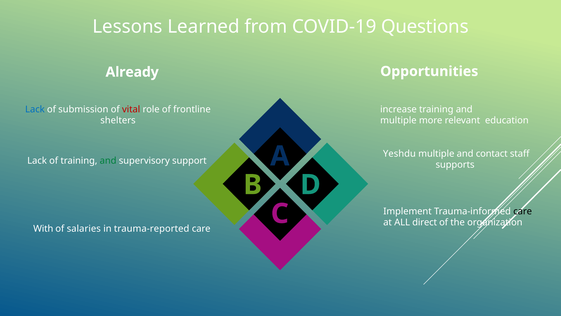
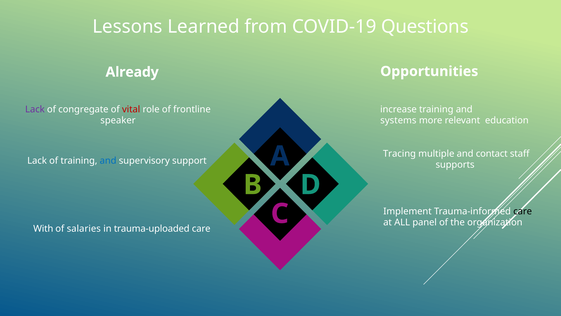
Lack at (35, 109) colour: blue -> purple
submission: submission -> congregate
shelters: shelters -> speaker
multiple at (398, 120): multiple -> systems
Yeshdu: Yeshdu -> Tracing
and at (108, 161) colour: green -> blue
direct: direct -> panel
trauma-reported: trauma-reported -> trauma-uploaded
